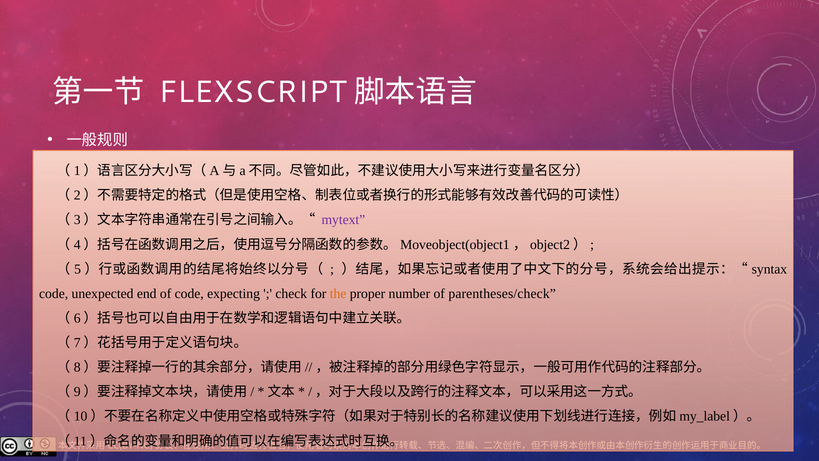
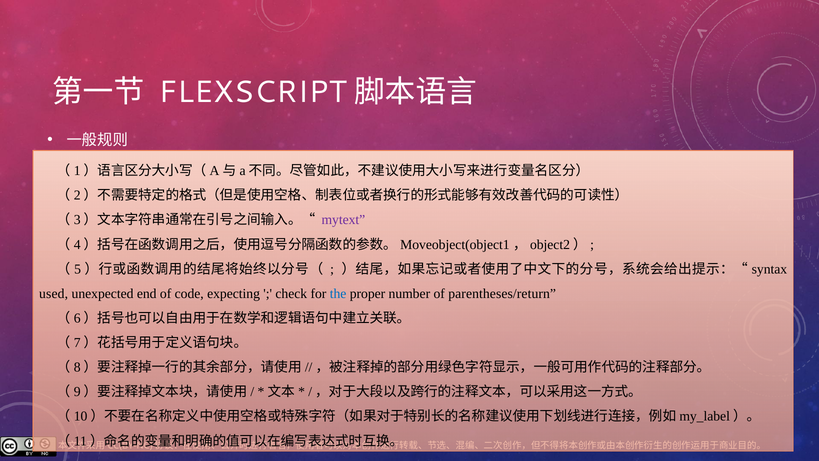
code at (54, 293): code -> used
the colour: orange -> blue
parentheses/check: parentheses/check -> parentheses/return
